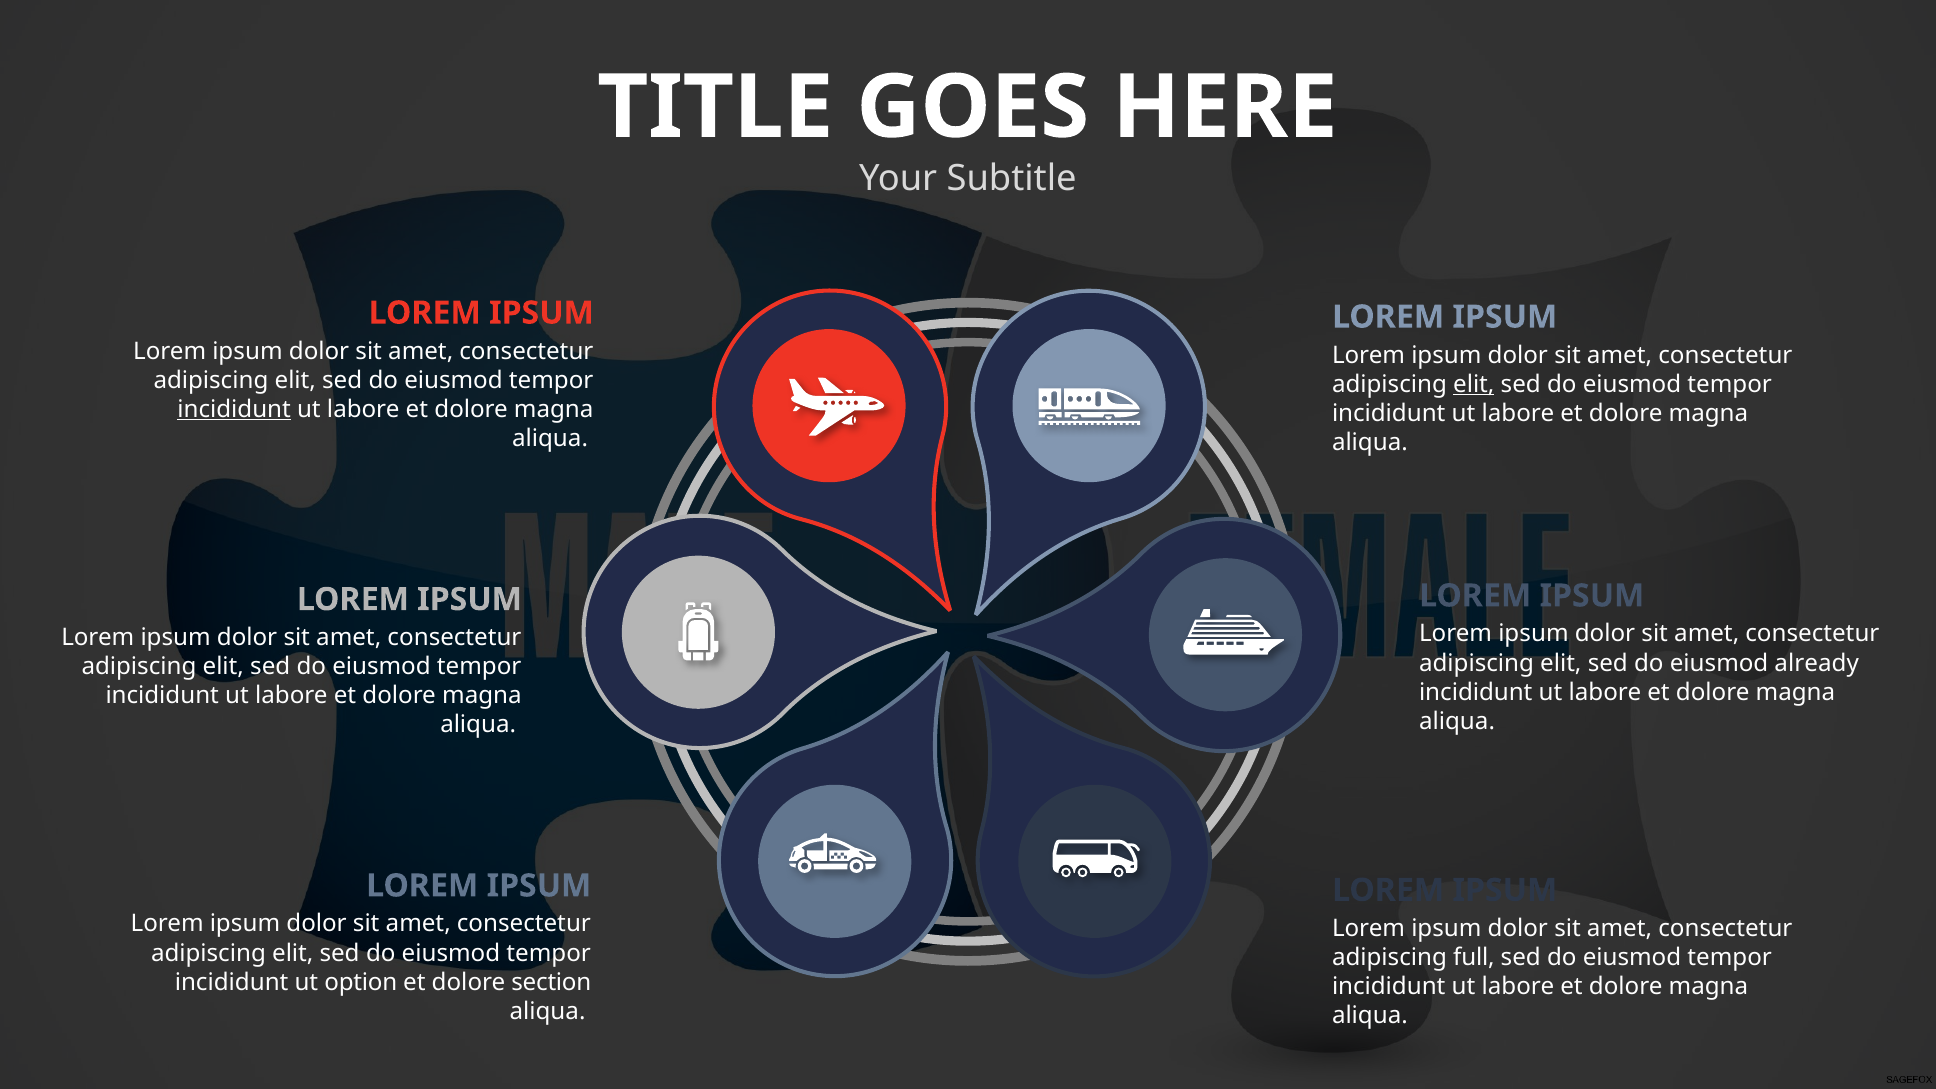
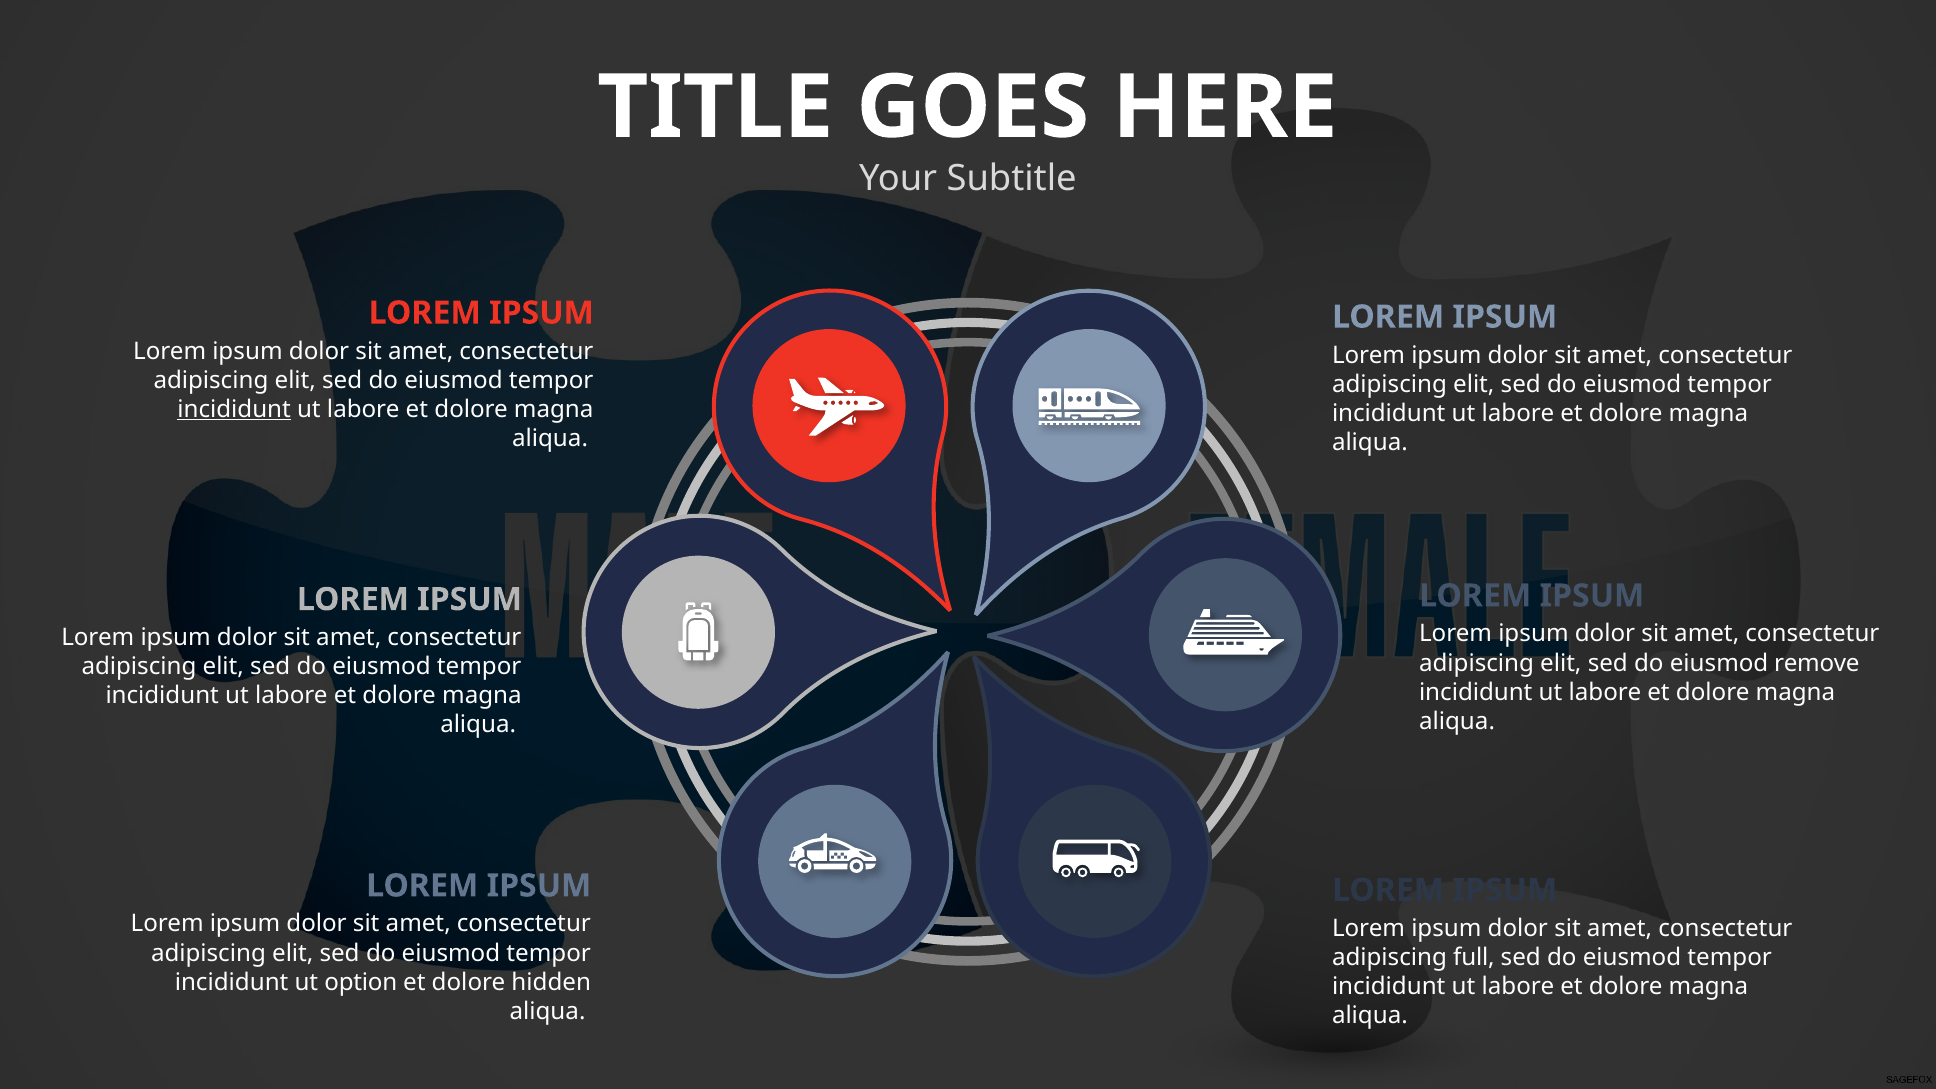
elit at (1474, 384) underline: present -> none
already: already -> remove
section: section -> hidden
